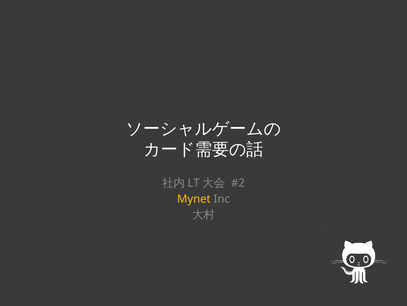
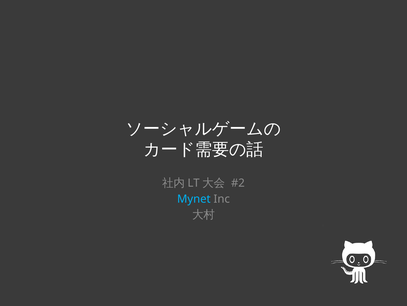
Mynet colour: yellow -> light blue
